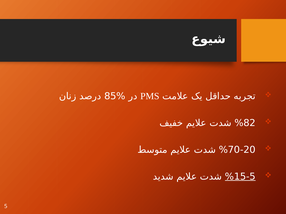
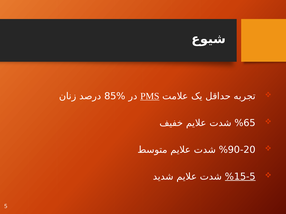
PMS underline: none -> present
%82: %82 -> %65
%70-20: %70-20 -> %90-20
